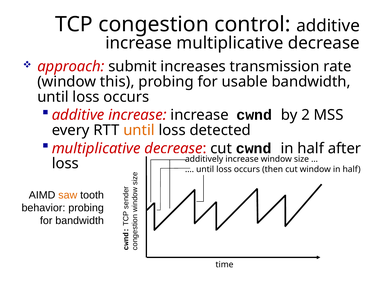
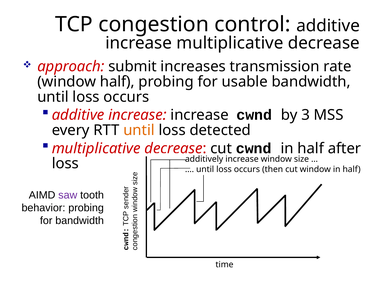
window this: this -> half
2: 2 -> 3
saw colour: orange -> purple
